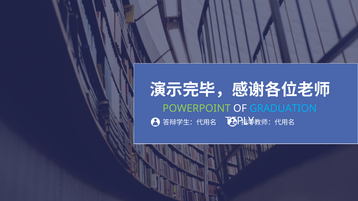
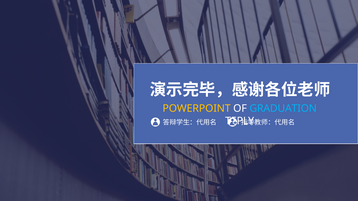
POWERPOINT colour: light green -> yellow
